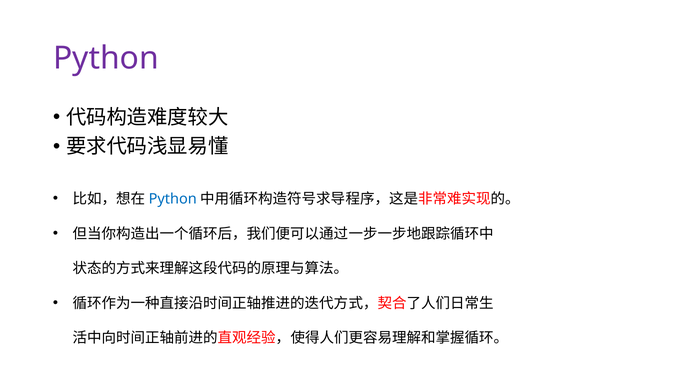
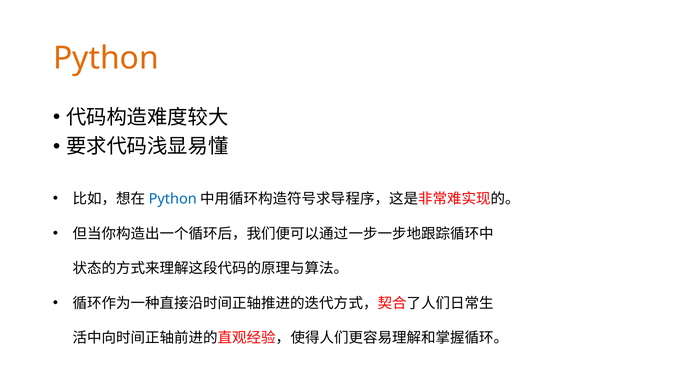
Python at (106, 58) colour: purple -> orange
